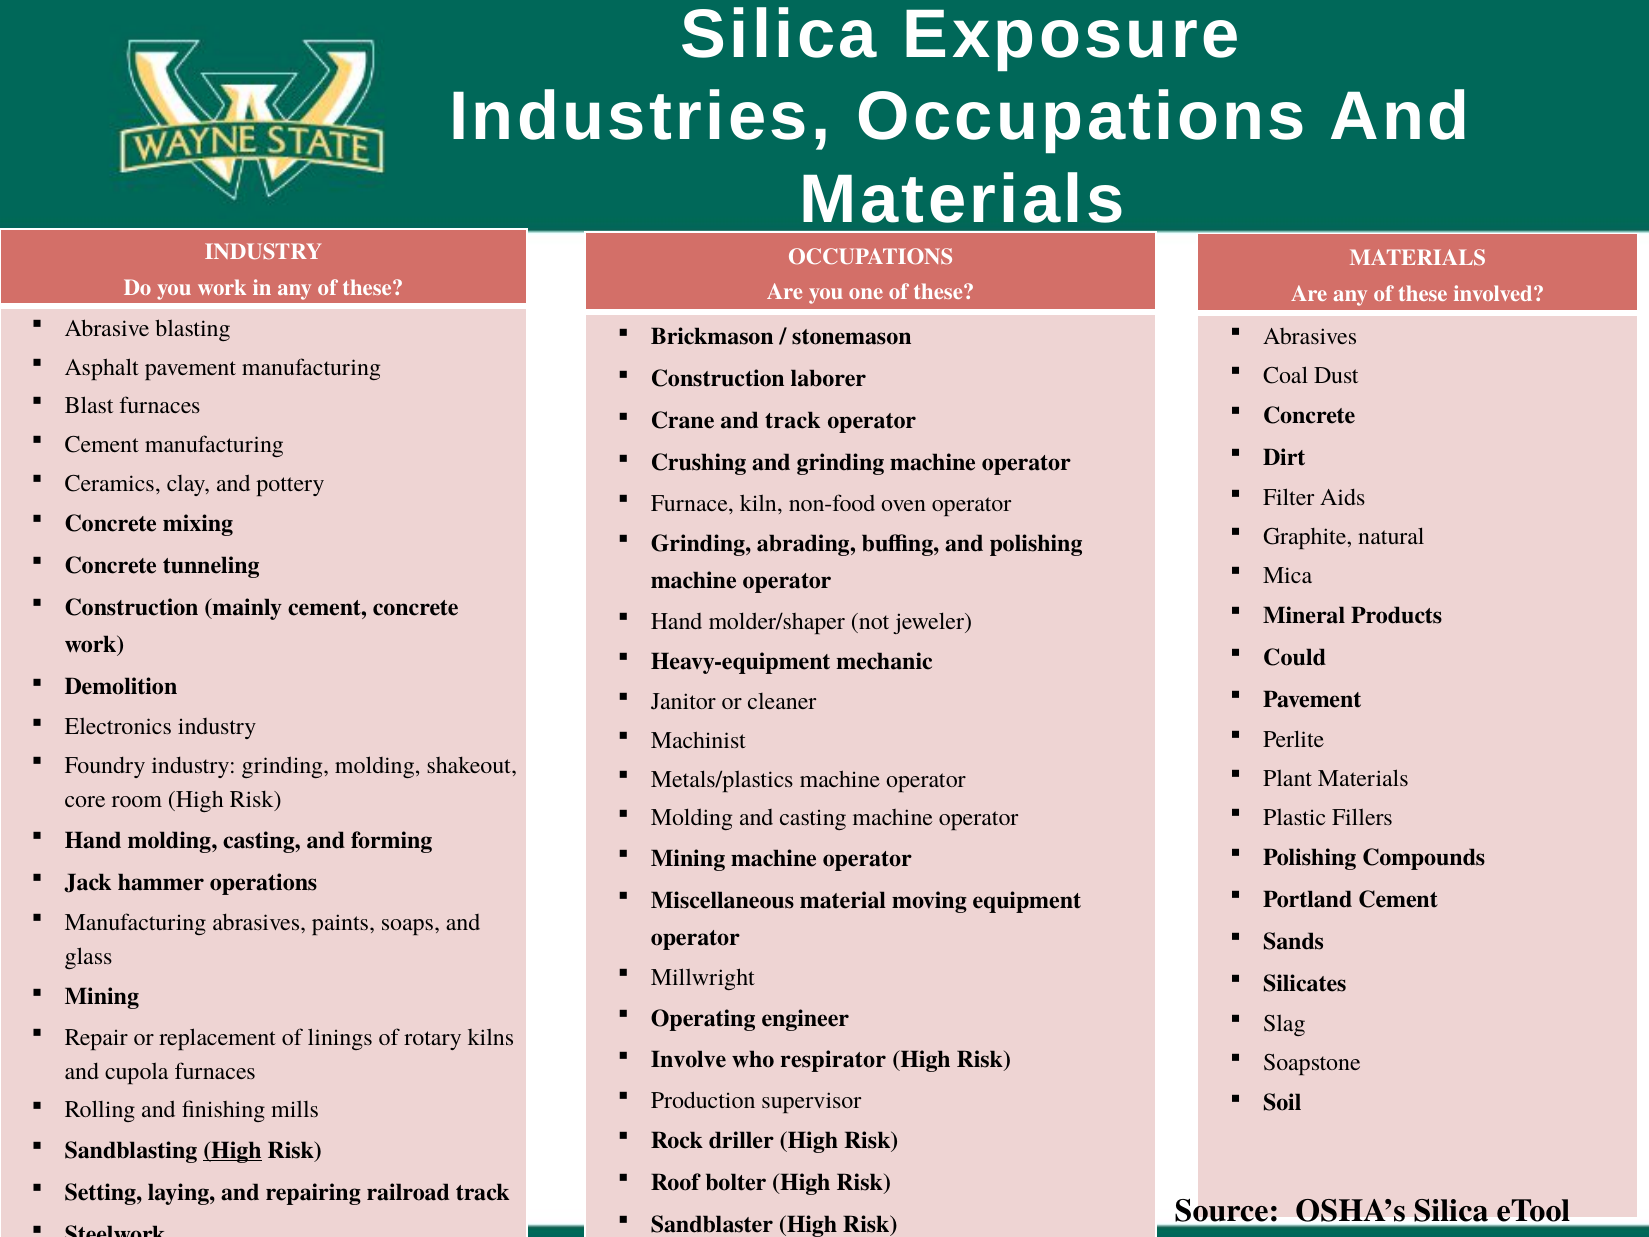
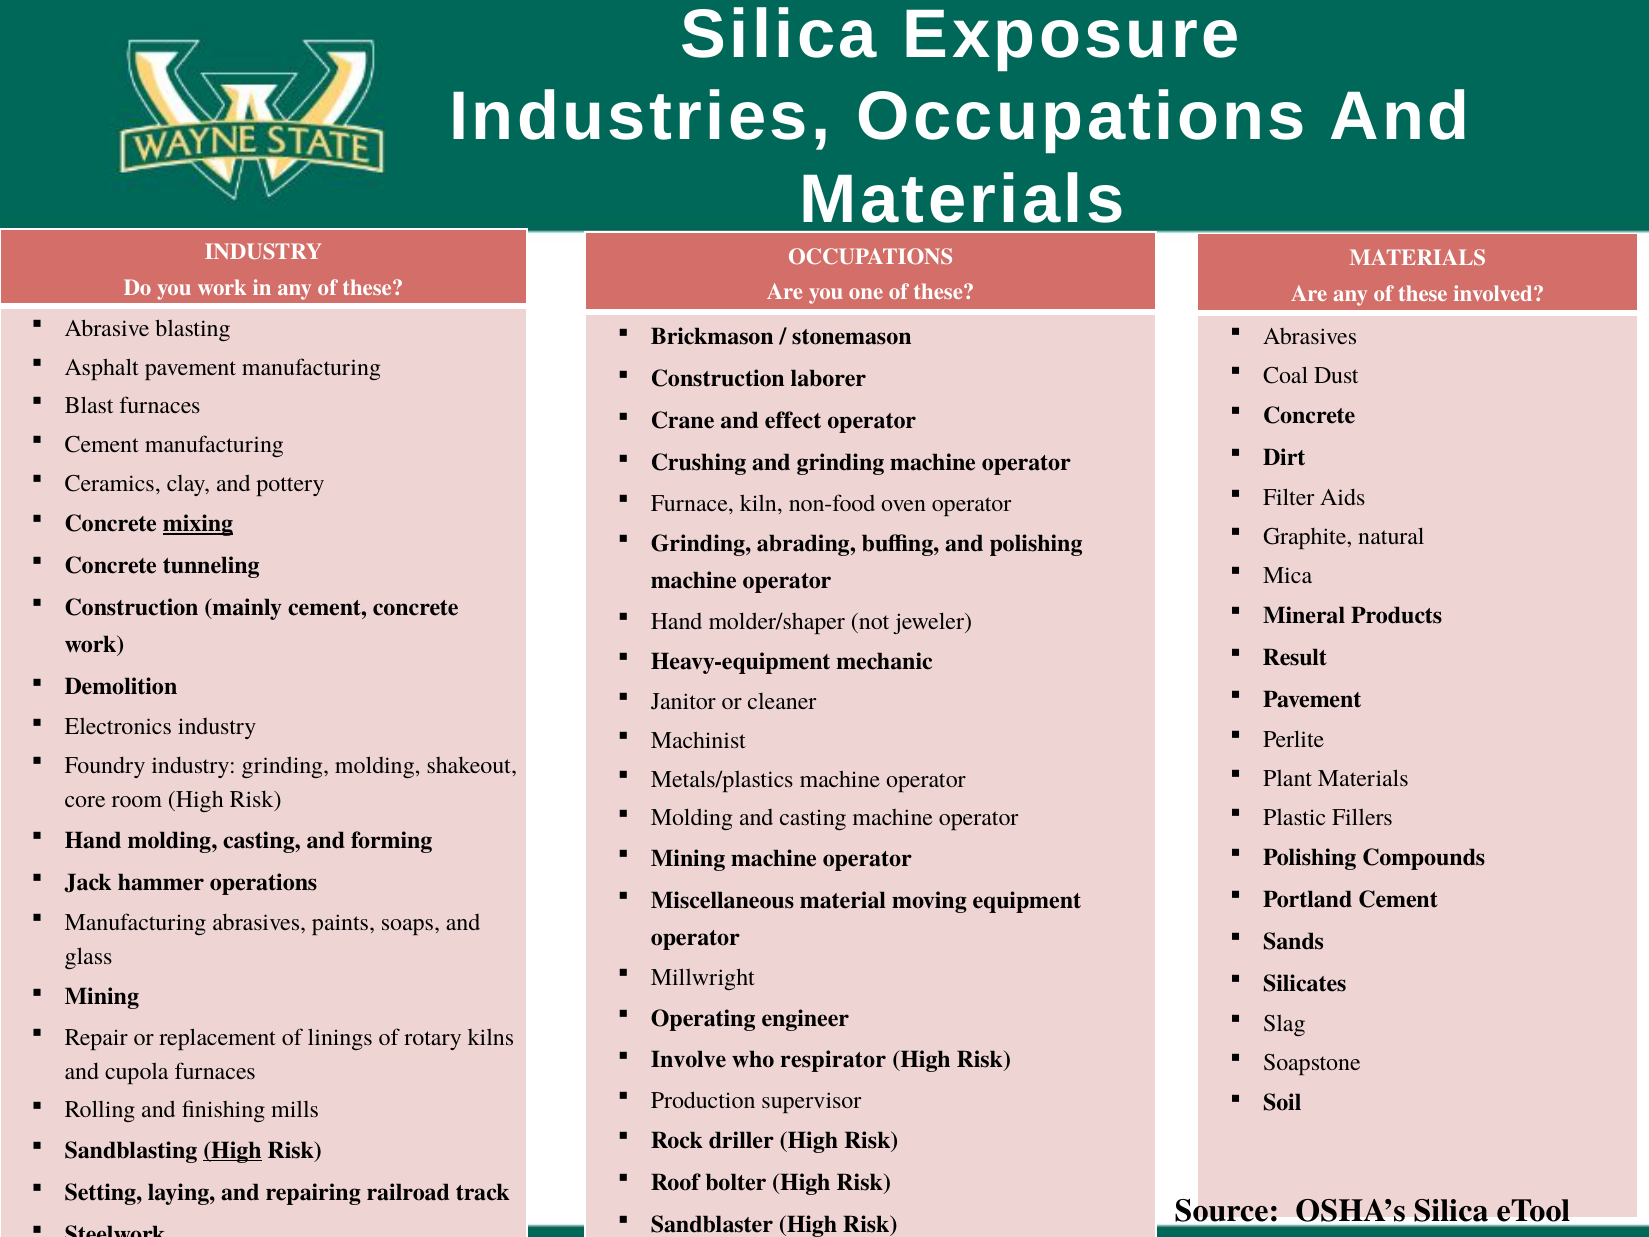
and track: track -> effect
mixing underline: none -> present
Could: Could -> Result
